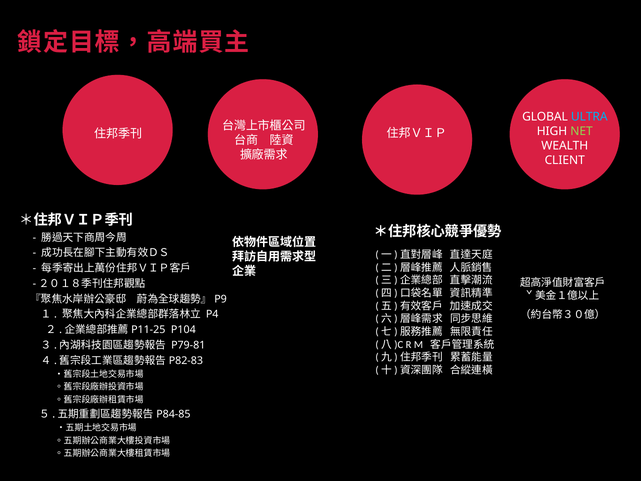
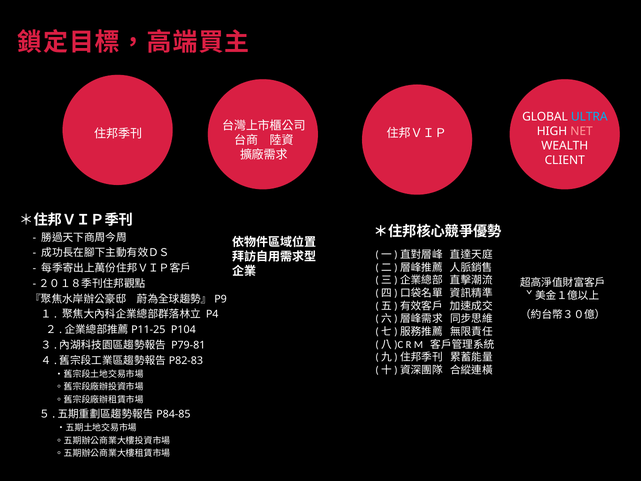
NET colour: light green -> pink
